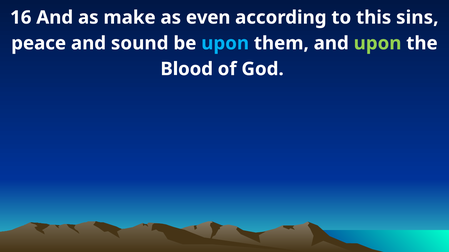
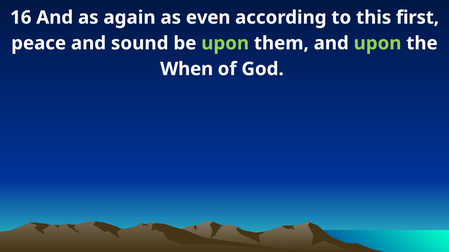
make: make -> again
sins: sins -> first
upon at (225, 43) colour: light blue -> light green
Blood: Blood -> When
